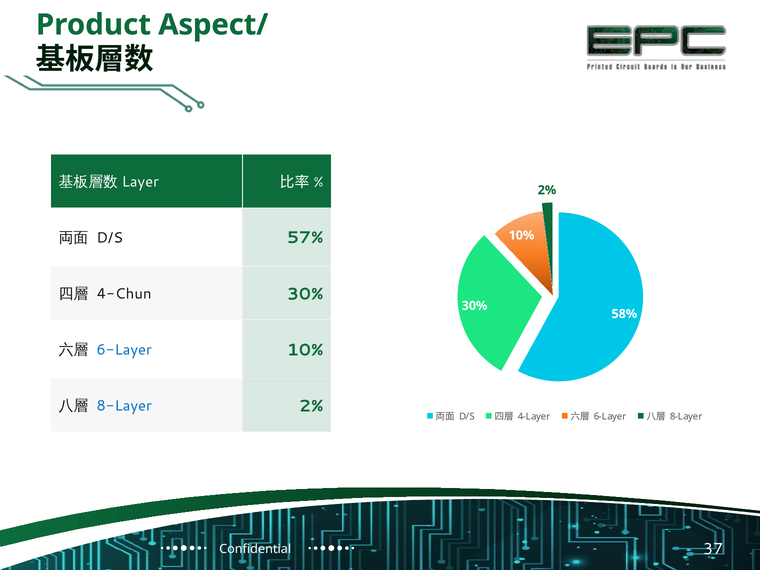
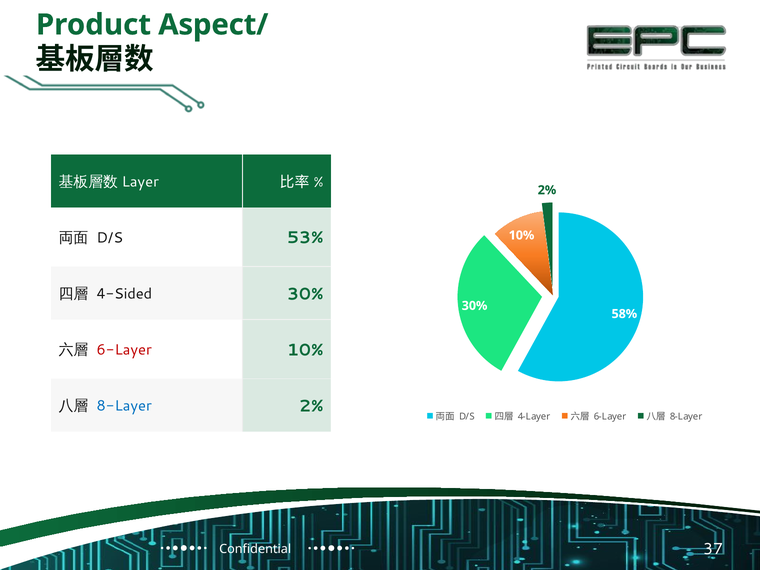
57%: 57% -> 53%
4-Chun: 4-Chun -> 4-Sided
6-Layer at (124, 350) colour: blue -> red
